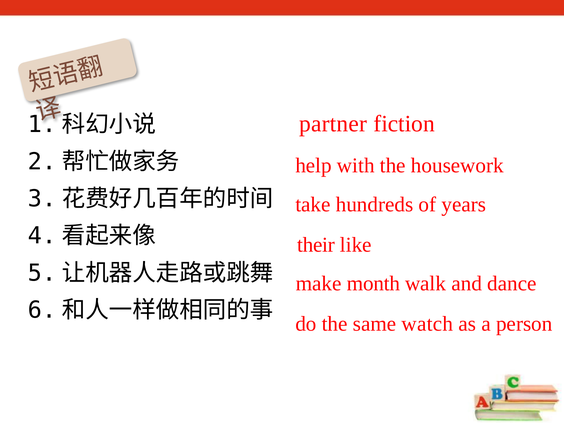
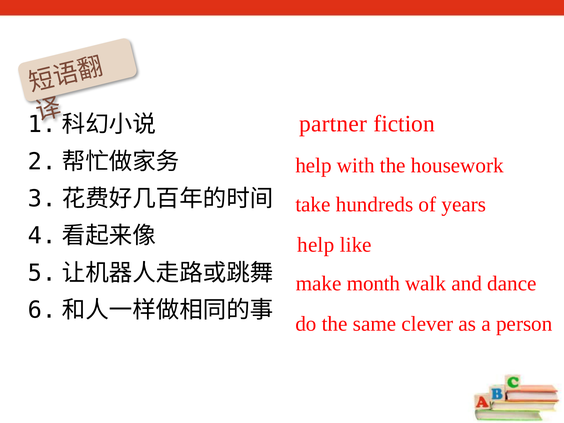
their at (316, 245): their -> help
watch: watch -> clever
